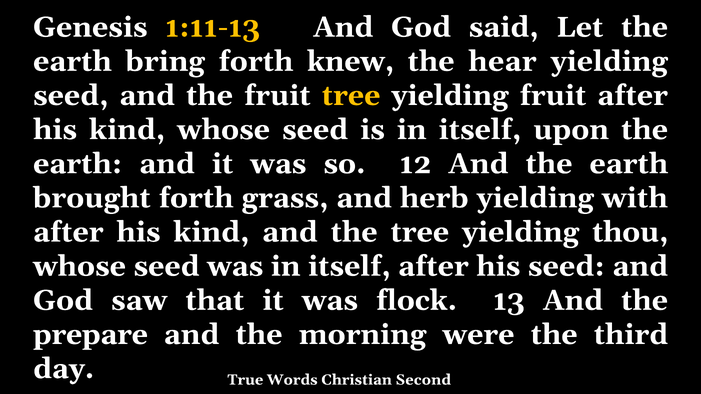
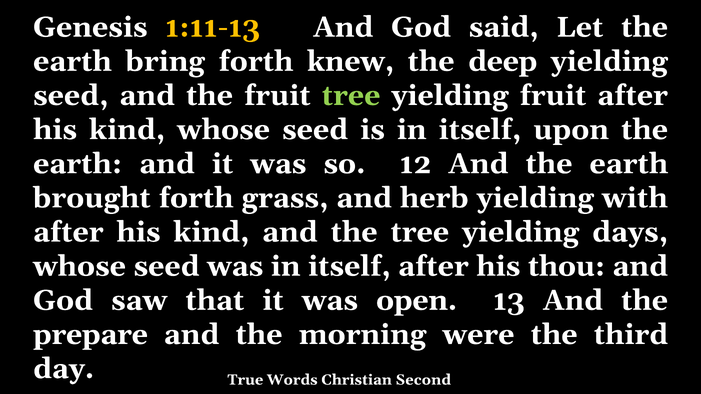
hear: hear -> deep
tree at (351, 96) colour: yellow -> light green
thou: thou -> days
his seed: seed -> thou
flock: flock -> open
